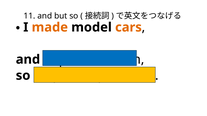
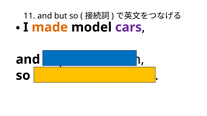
cars colour: orange -> purple
